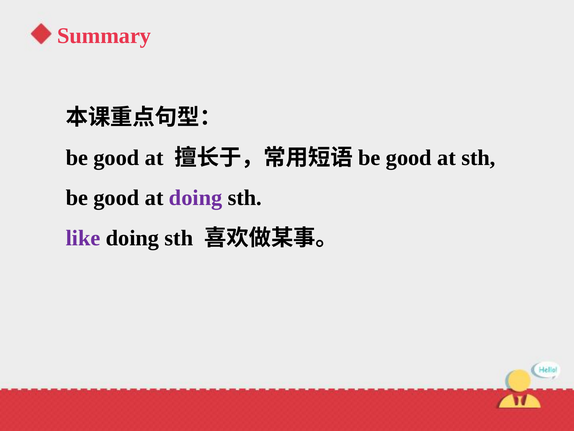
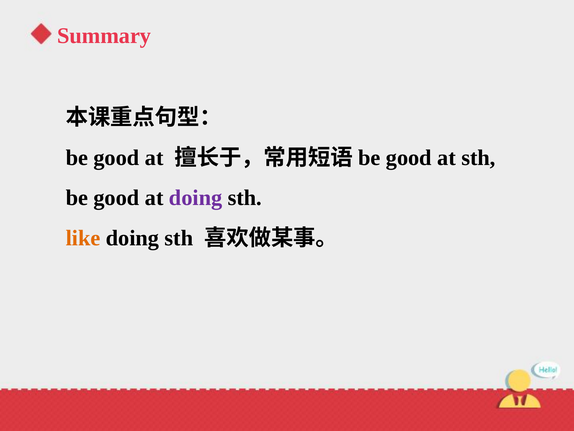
like colour: purple -> orange
